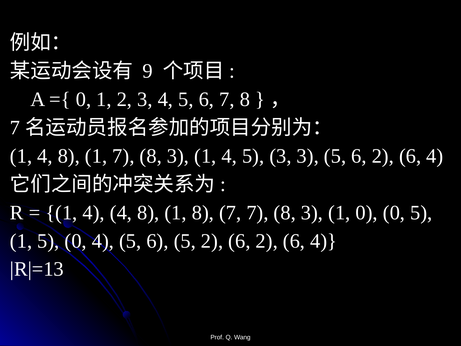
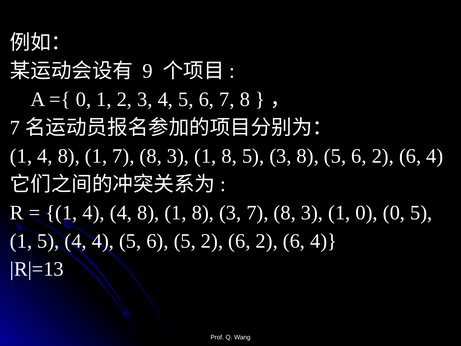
3 1 4: 4 -> 8
3 3: 3 -> 8
1 8 7: 7 -> 3
5 0: 0 -> 4
